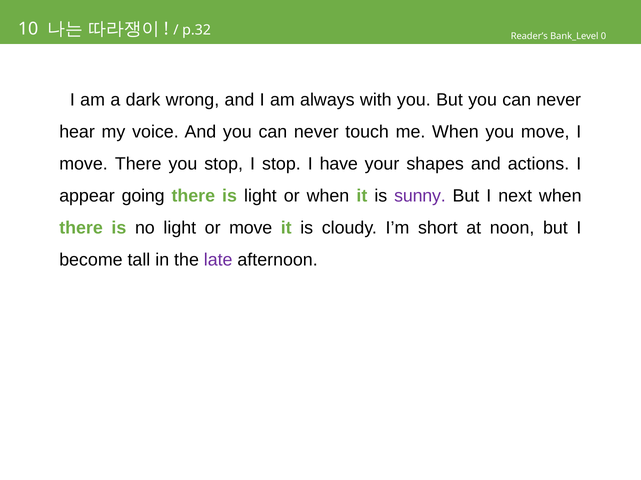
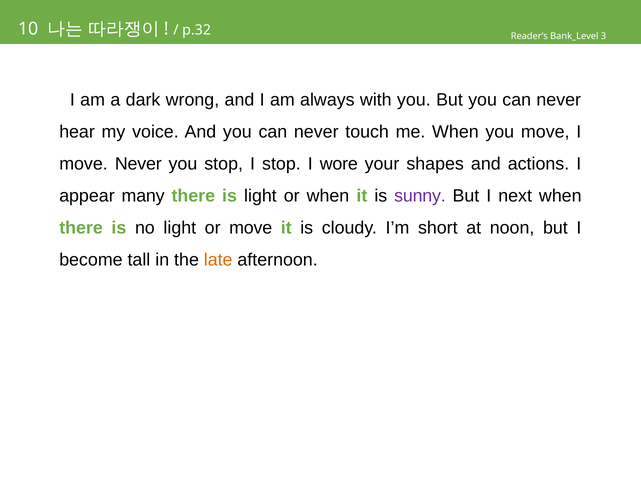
0: 0 -> 3
move There: There -> Never
have: have -> wore
going: going -> many
late colour: purple -> orange
